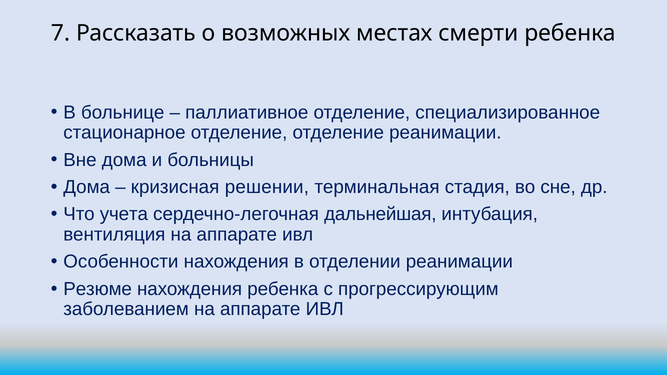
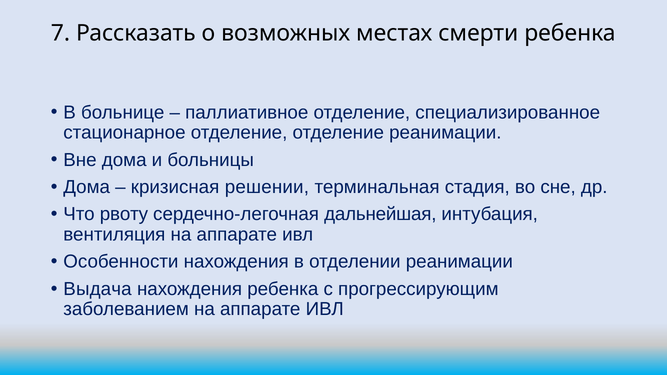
учета: учета -> рвоту
Резюме: Резюме -> Выдача
